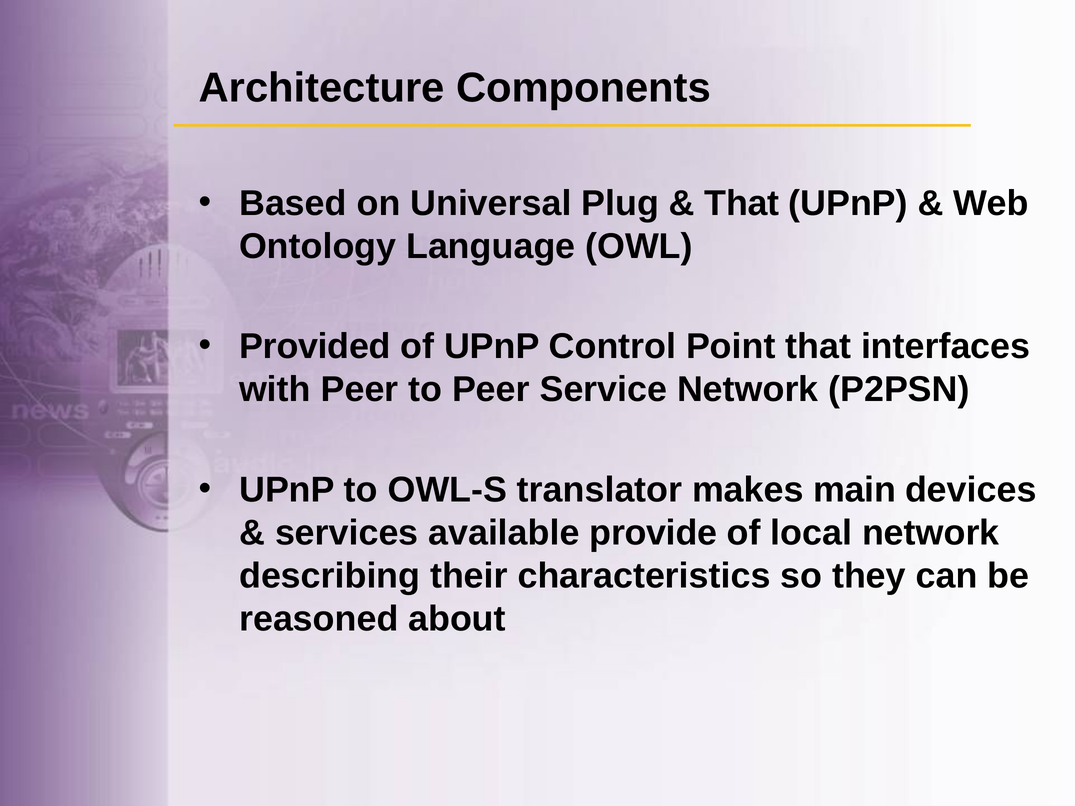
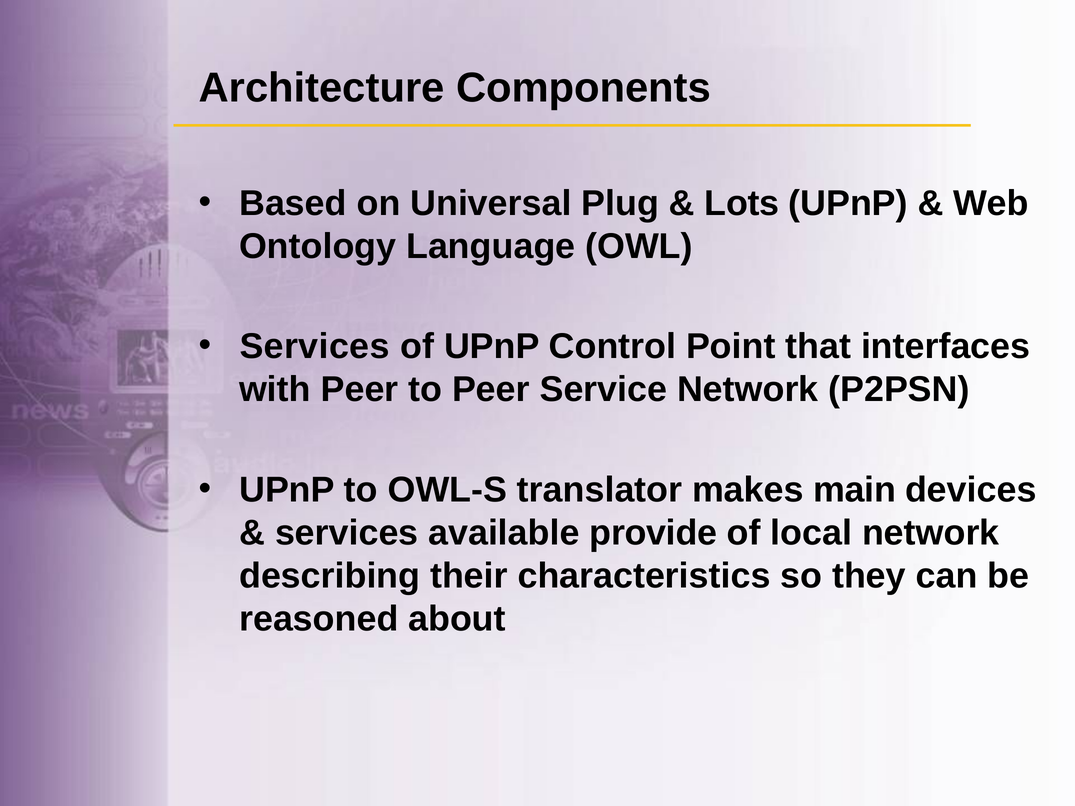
That at (742, 203): That -> Lots
Provided at (315, 347): Provided -> Services
